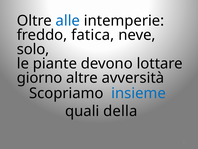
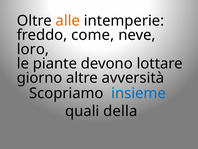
alle colour: blue -> orange
fatica: fatica -> come
solo: solo -> loro
